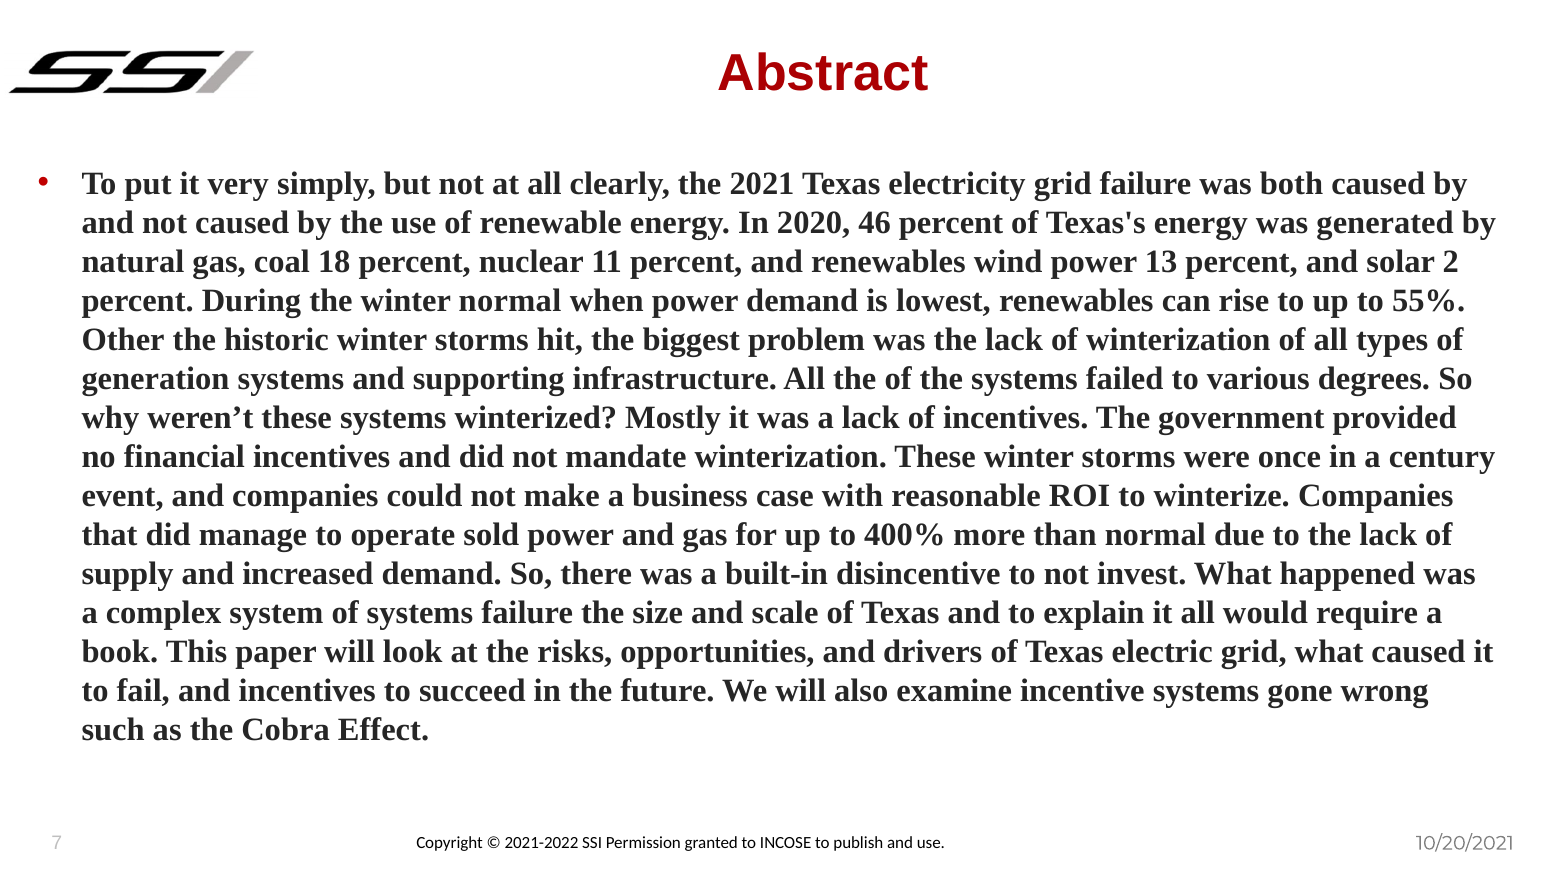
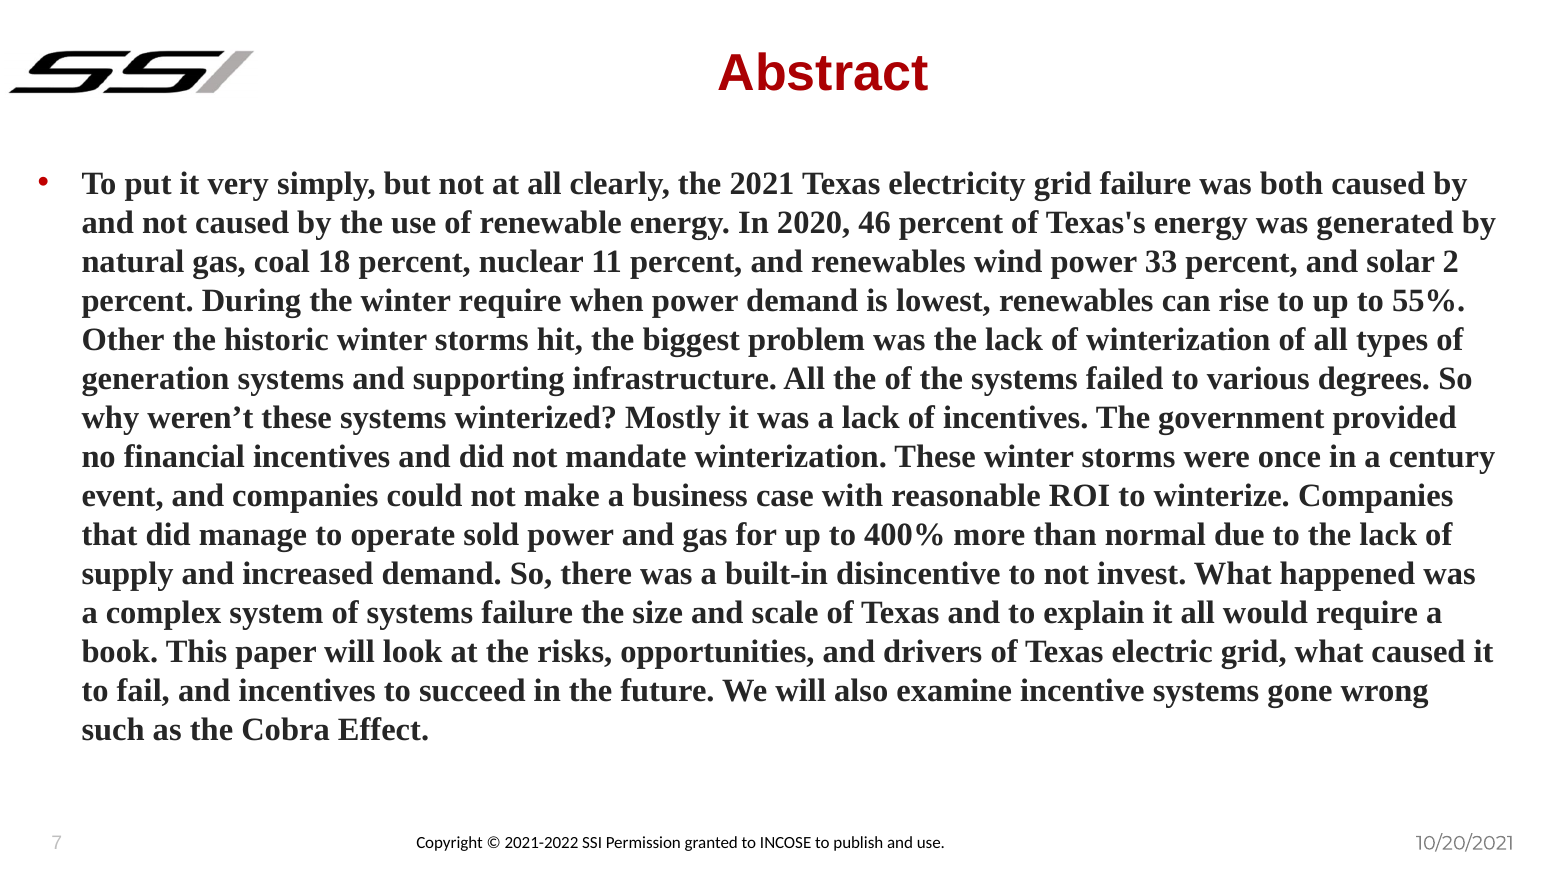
13: 13 -> 33
winter normal: normal -> require
